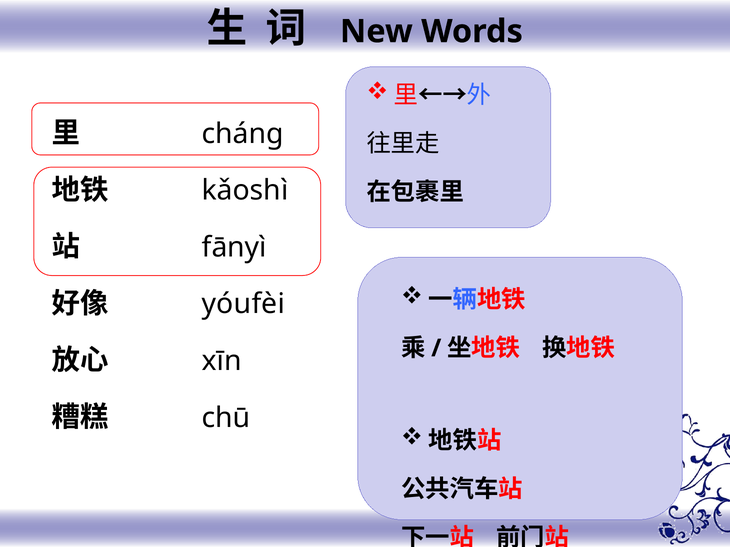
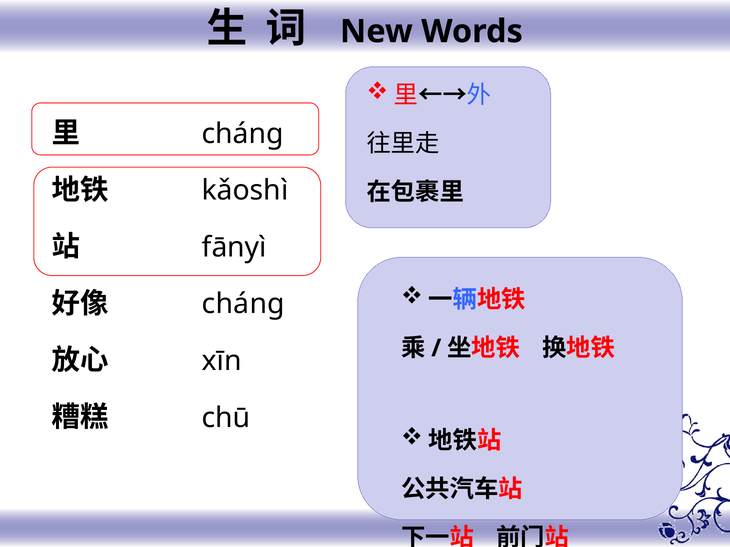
yóufèi at (243, 304): yóufèi -> chánɡ
